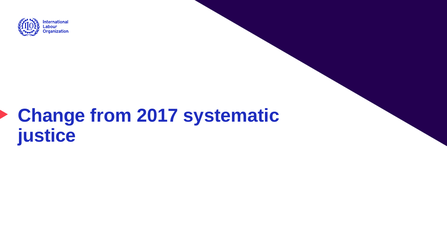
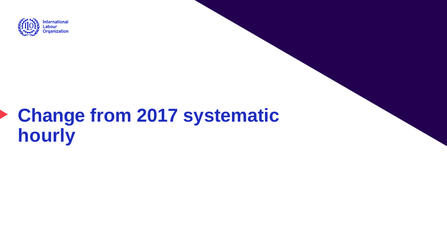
justice: justice -> hourly
